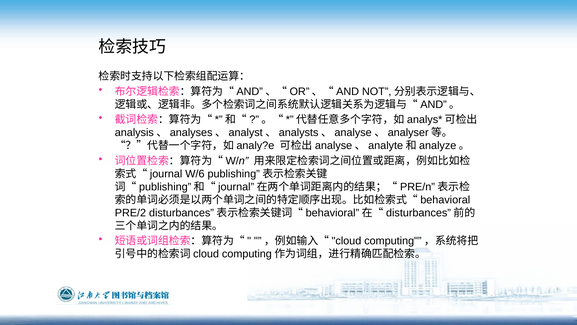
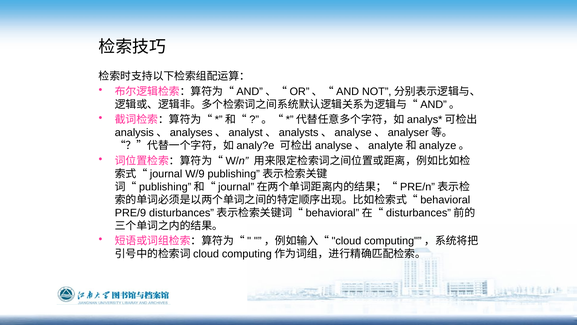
W/6: W/6 -> W/9
PRE/2: PRE/2 -> PRE/9
